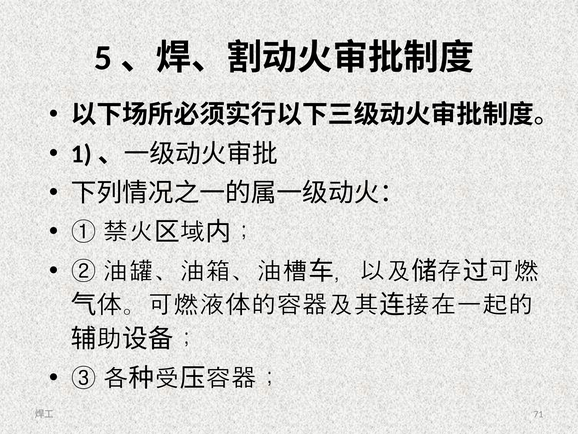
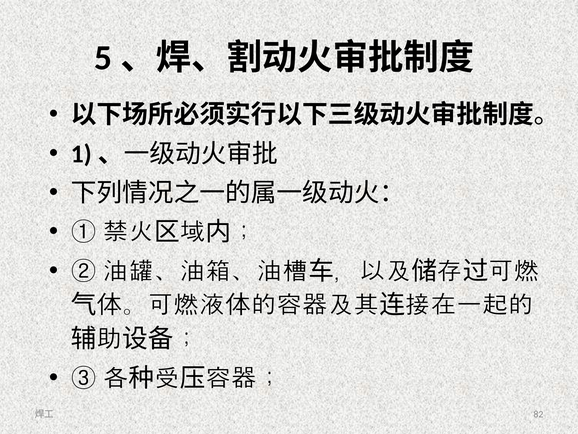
71: 71 -> 82
